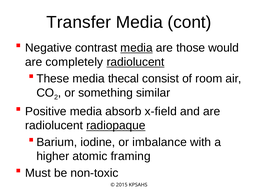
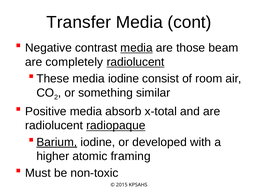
would: would -> beam
media thecal: thecal -> iodine
x-field: x-field -> x-total
Barium underline: none -> present
imbalance: imbalance -> developed
